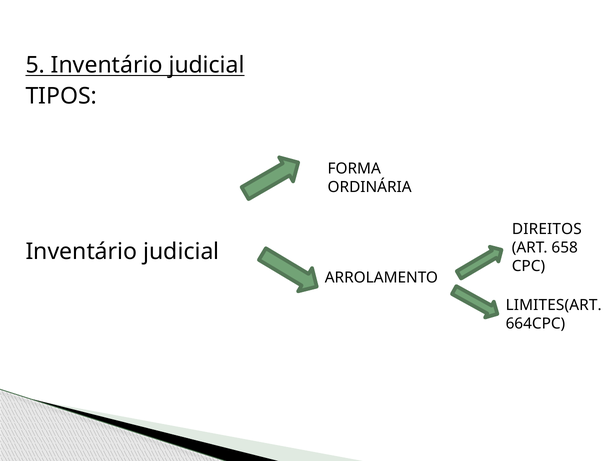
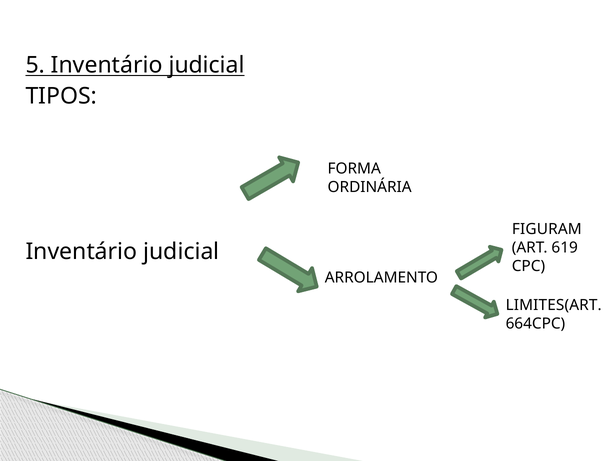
DIREITOS: DIREITOS -> FIGURAM
658: 658 -> 619
